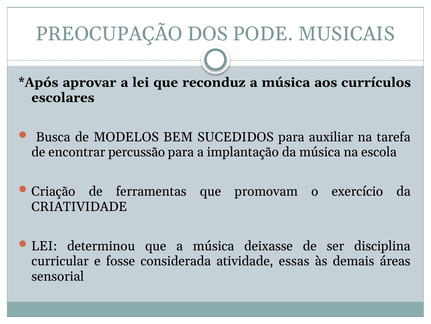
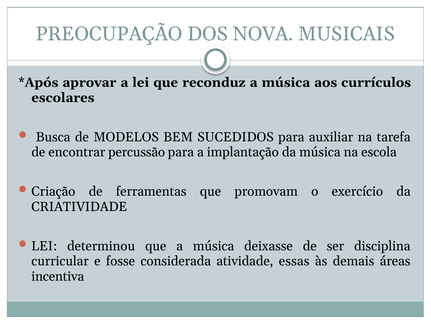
PODE: PODE -> NOVA
sensorial: sensorial -> incentiva
